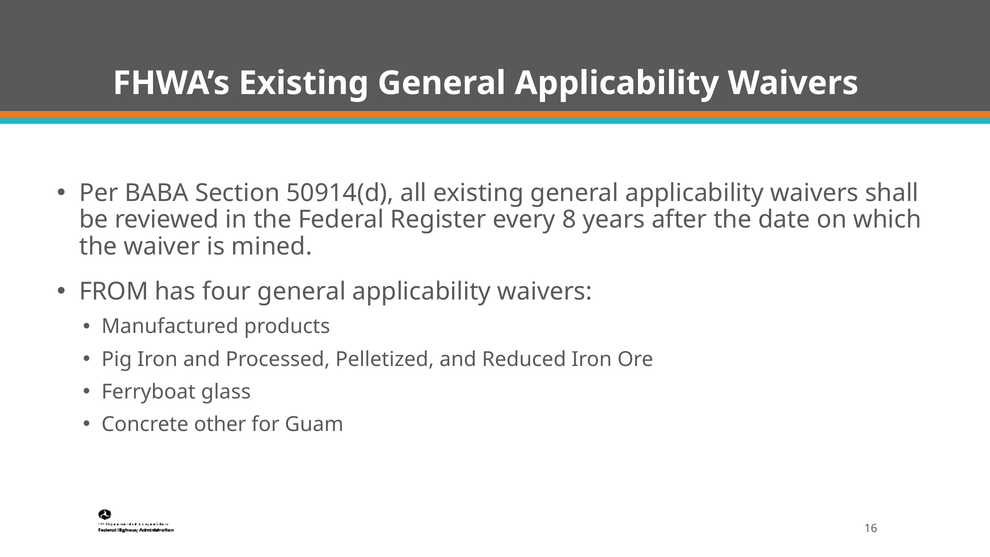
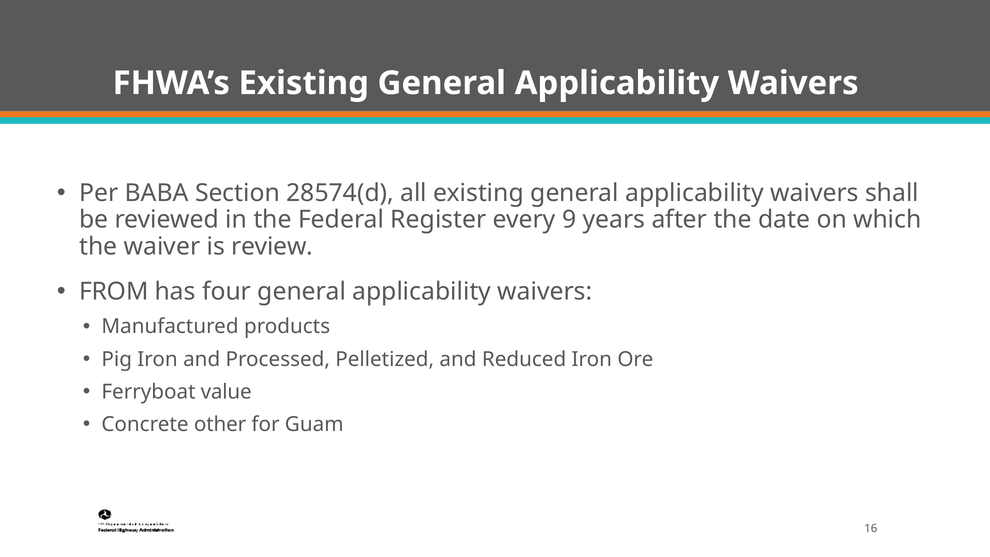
50914(d: 50914(d -> 28574(d
8: 8 -> 9
mined: mined -> review
glass: glass -> value
